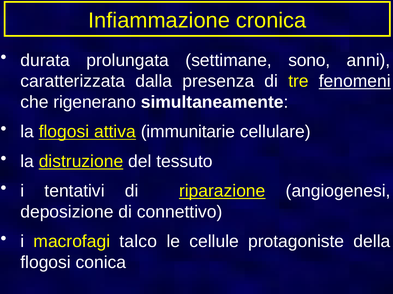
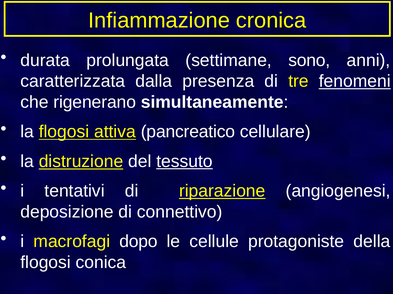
immunitarie: immunitarie -> pancreatico
tessuto underline: none -> present
talco: talco -> dopo
